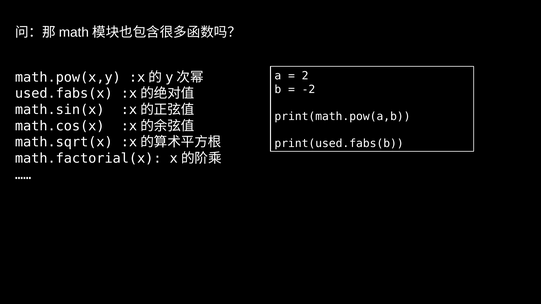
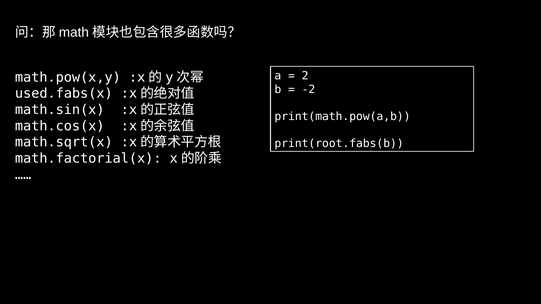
print(used.fabs(b: print(used.fabs(b -> print(root.fabs(b
